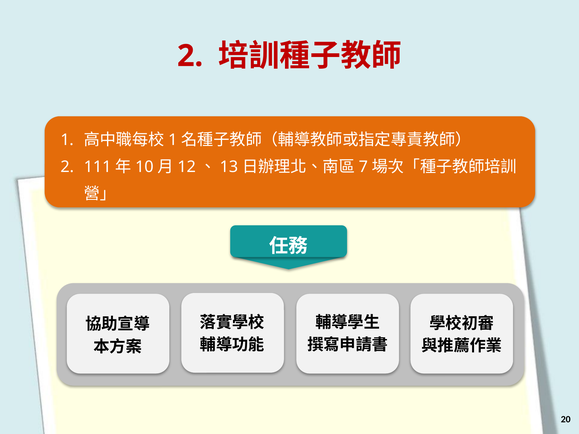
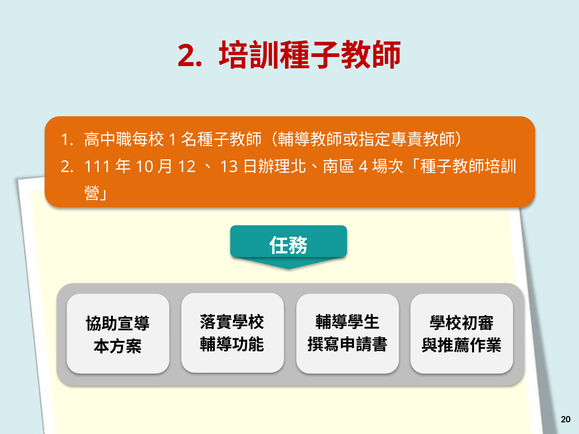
7: 7 -> 4
